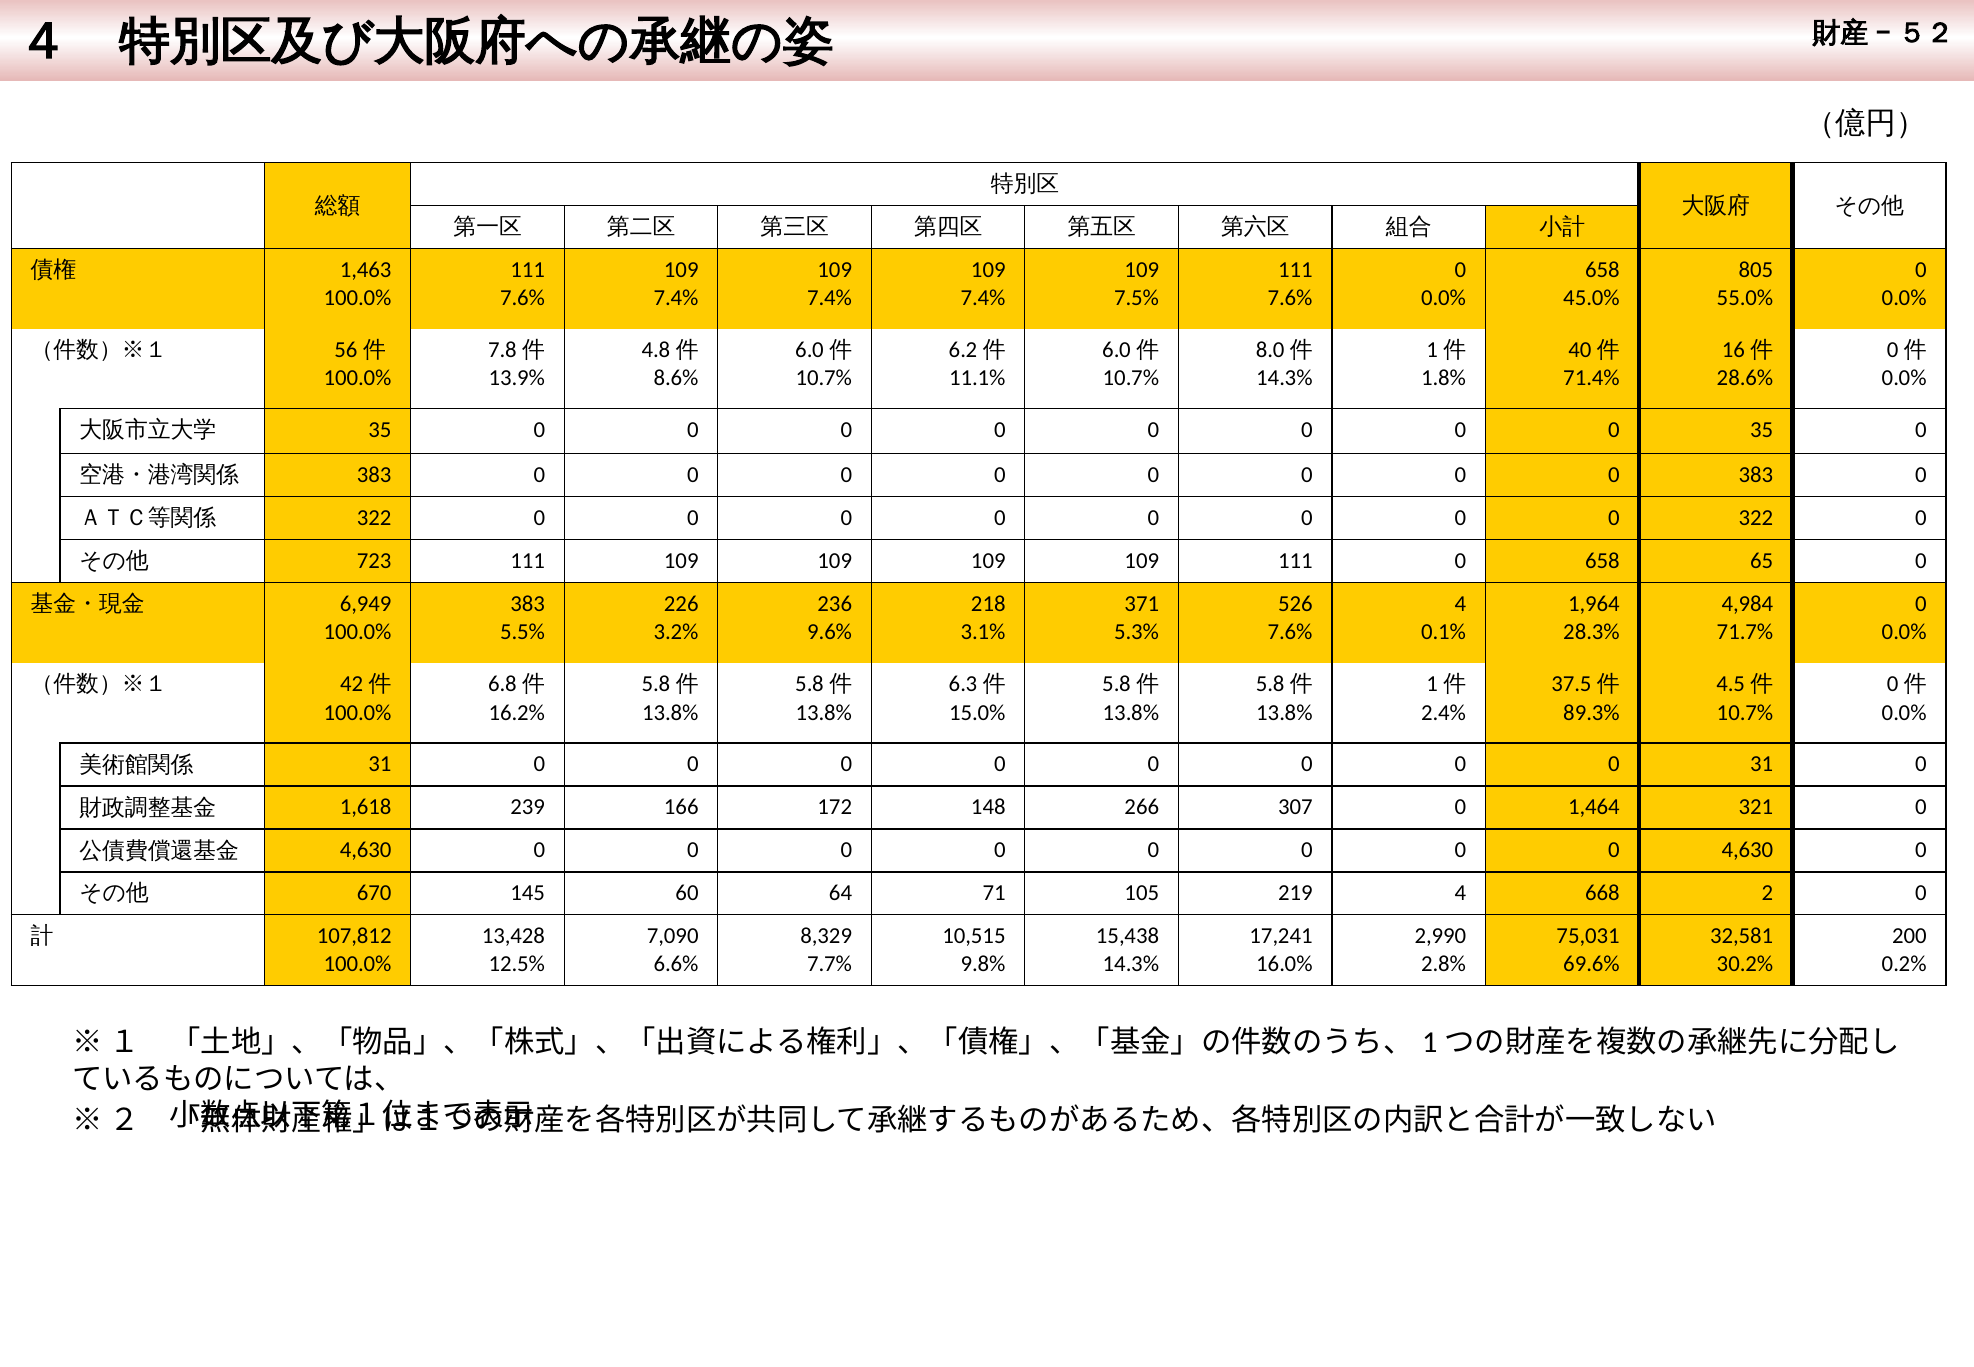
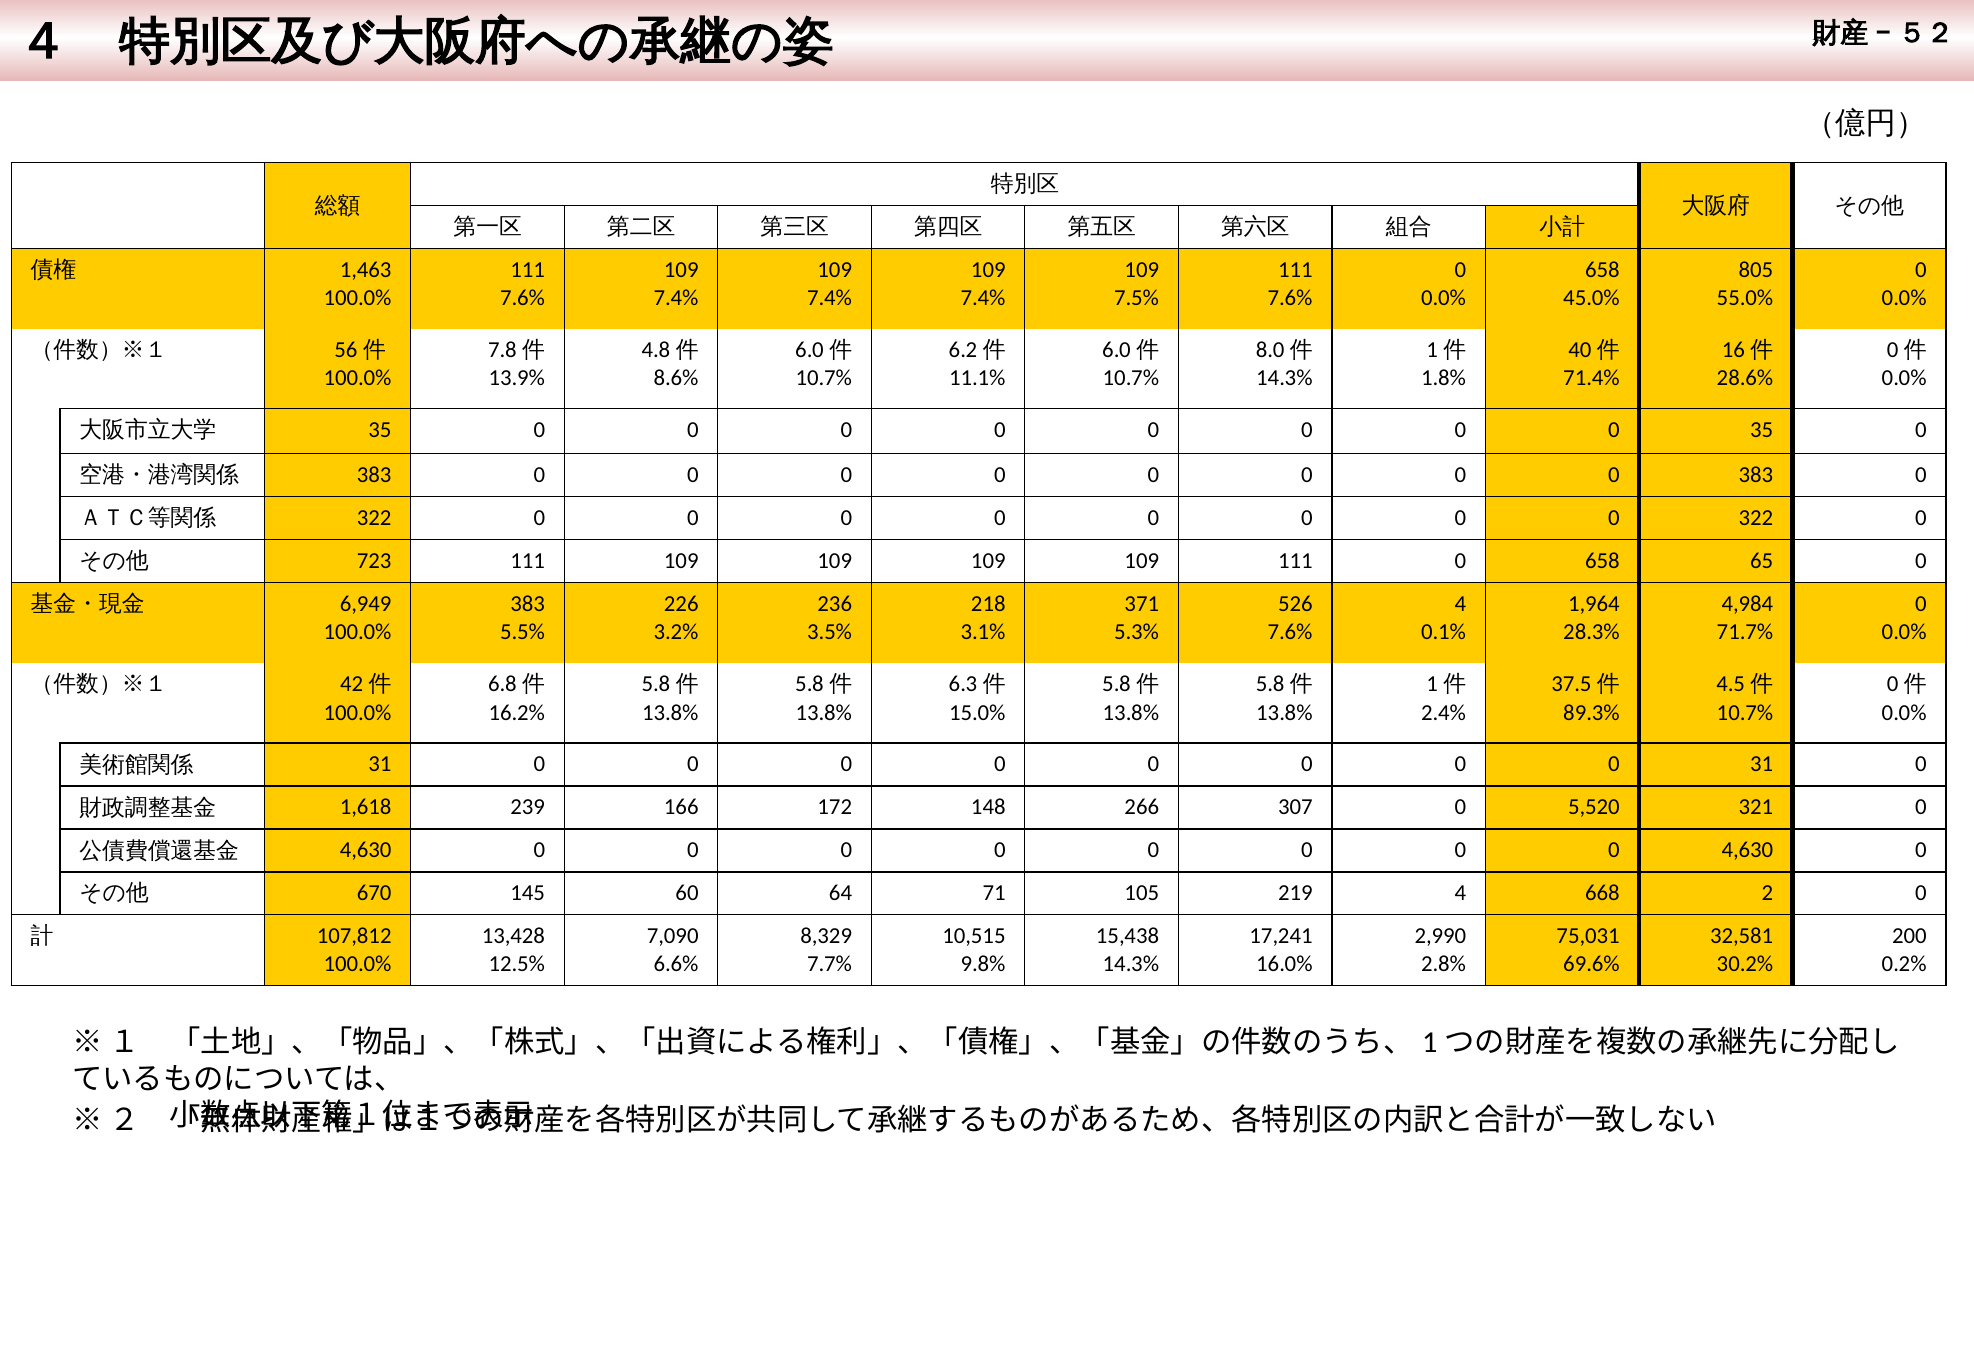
9.6%: 9.6% -> 3.5%
1,464: 1,464 -> 5,520
